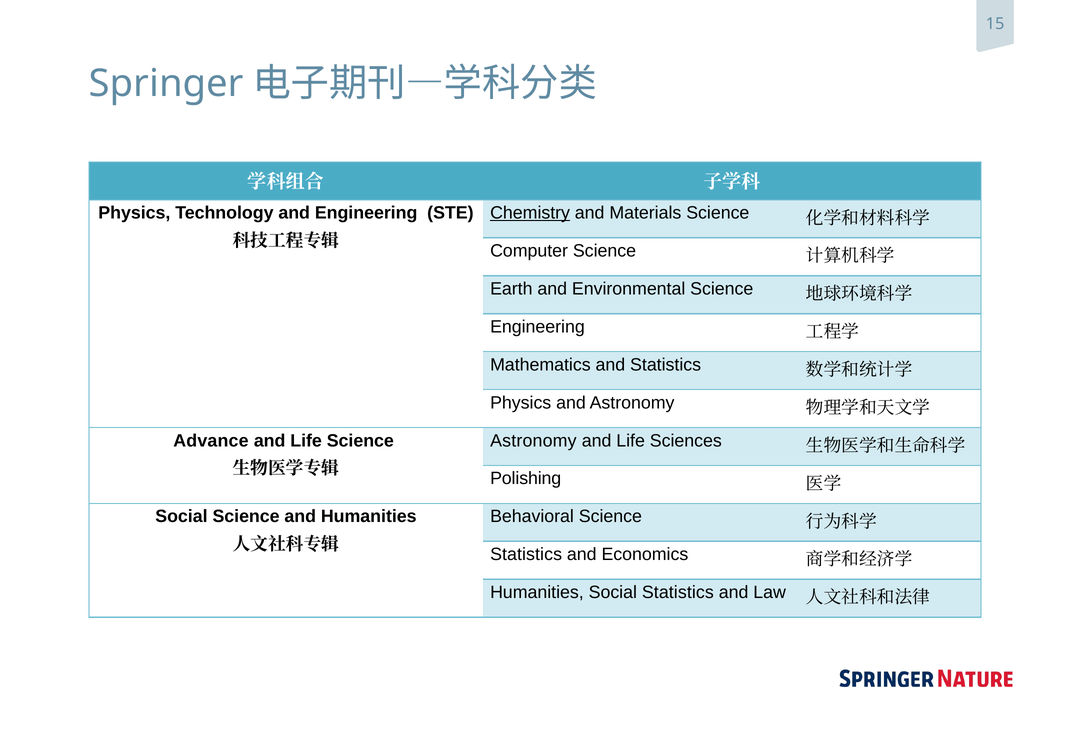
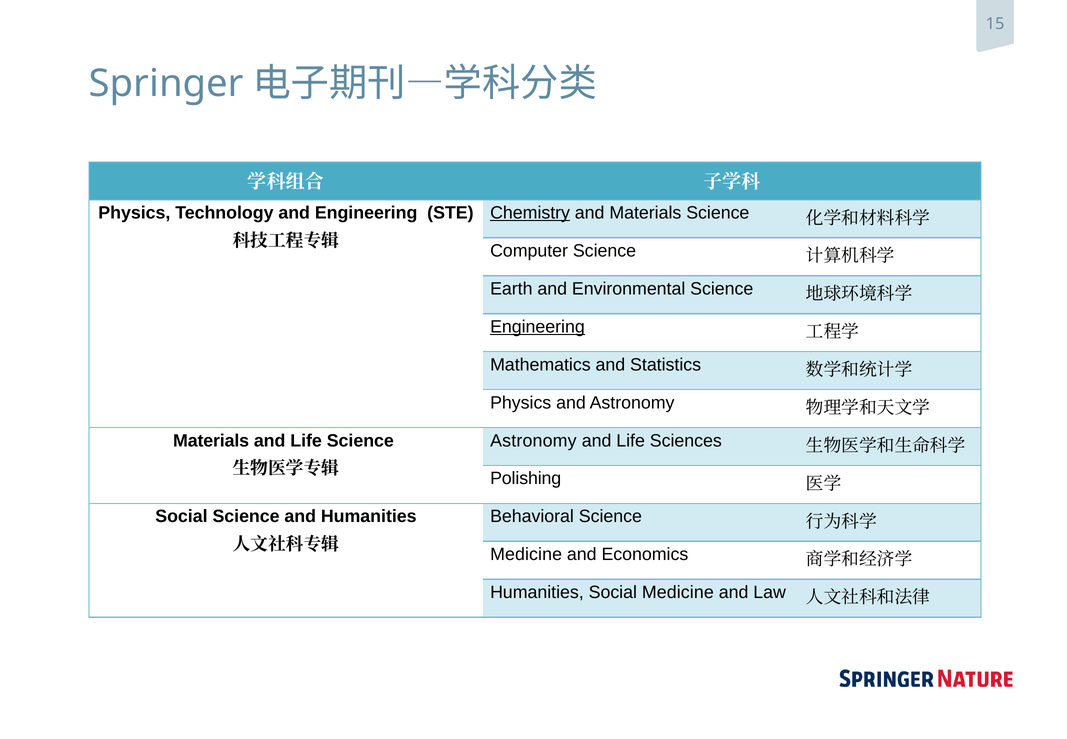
Engineering at (537, 327) underline: none -> present
Advance at (211, 440): Advance -> Materials
Statistics at (526, 554): Statistics -> Medicine
Social Statistics: Statistics -> Medicine
